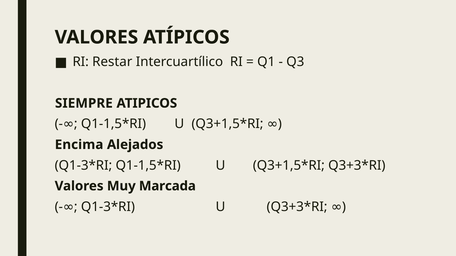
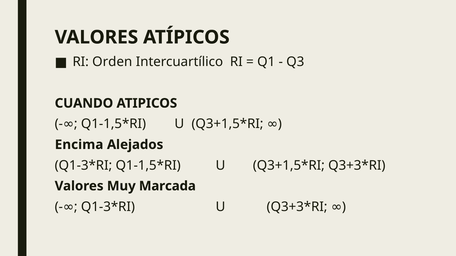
Restar: Restar -> Orden
SIEMPRE: SIEMPRE -> CUANDO
